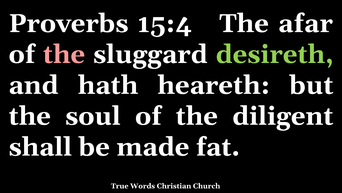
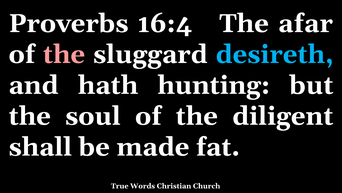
15:4: 15:4 -> 16:4
desireth colour: light green -> light blue
heareth: heareth -> hunting
